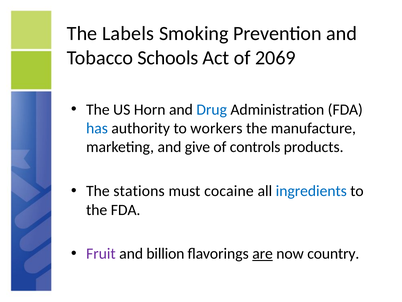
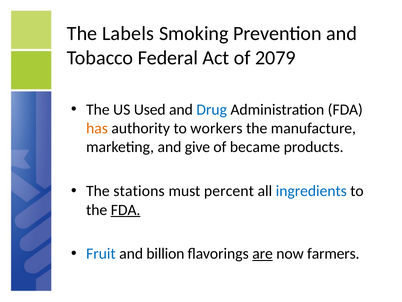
Schools: Schools -> Federal
2069: 2069 -> 2079
Horn: Horn -> Used
has colour: blue -> orange
controls: controls -> became
cocaine: cocaine -> percent
FDA at (126, 209) underline: none -> present
Fruit colour: purple -> blue
country: country -> farmers
